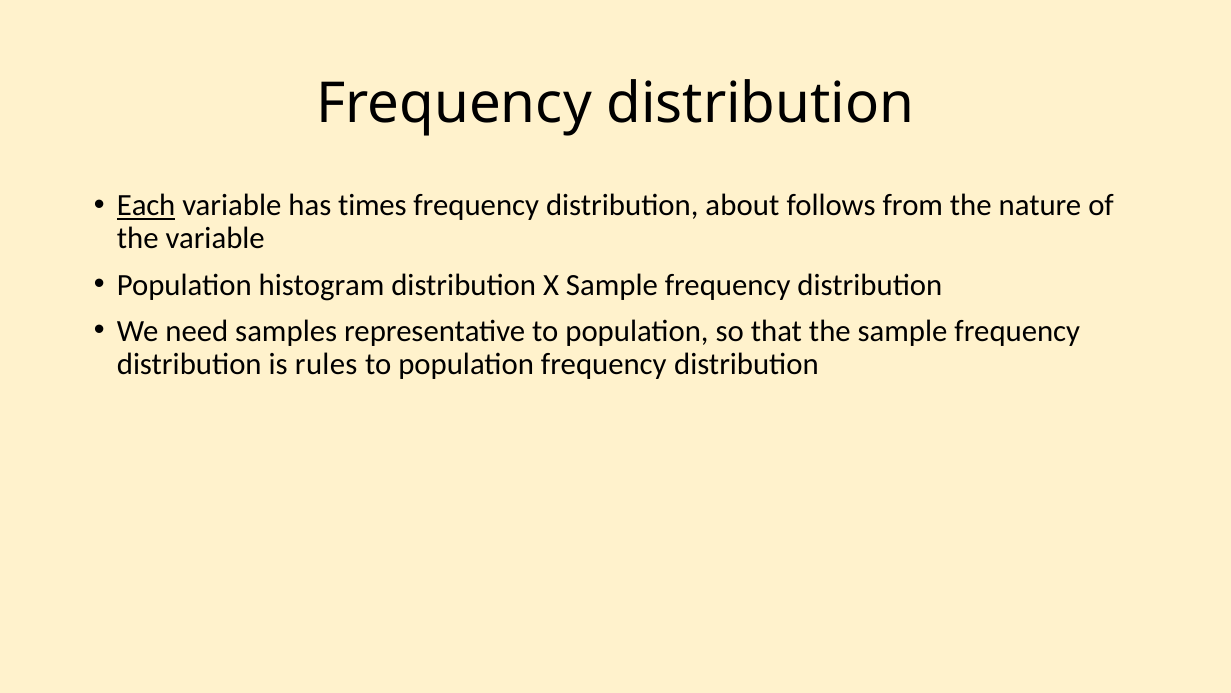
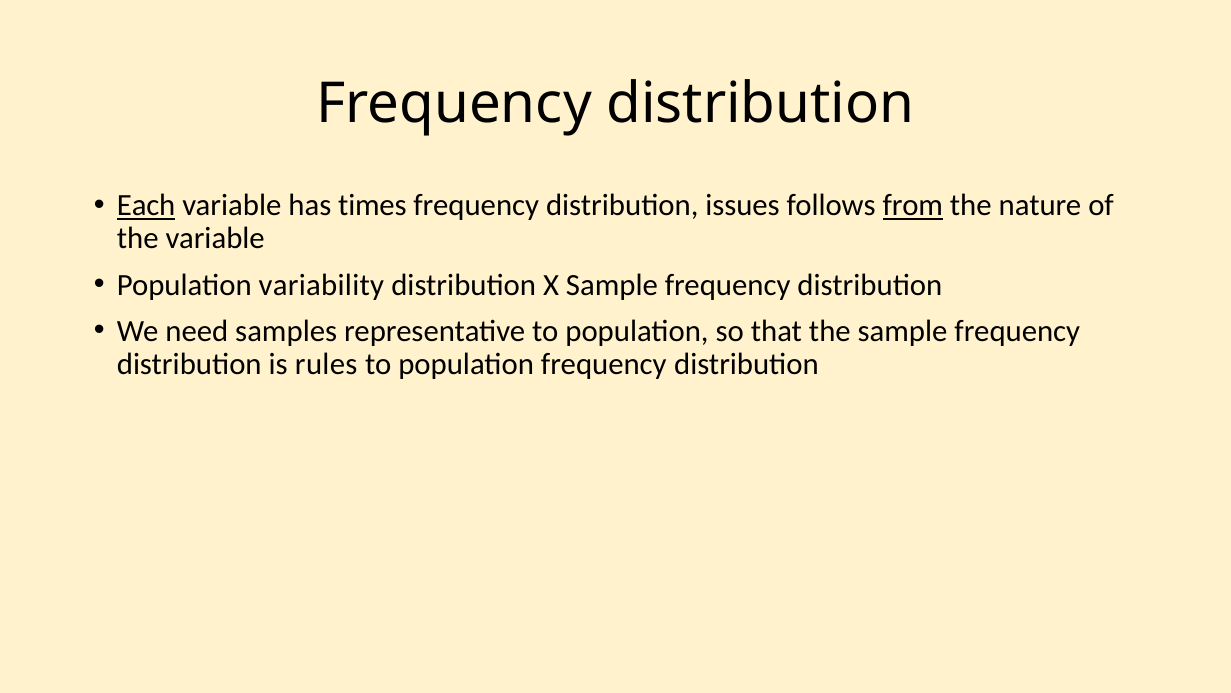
about: about -> issues
from underline: none -> present
histogram: histogram -> variability
